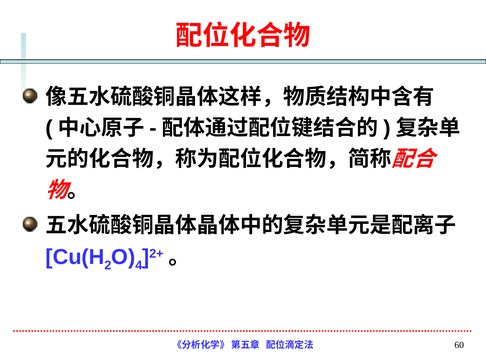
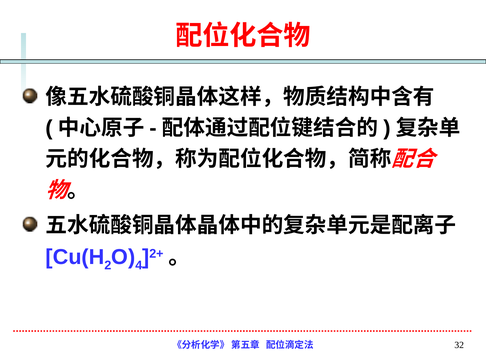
60: 60 -> 32
